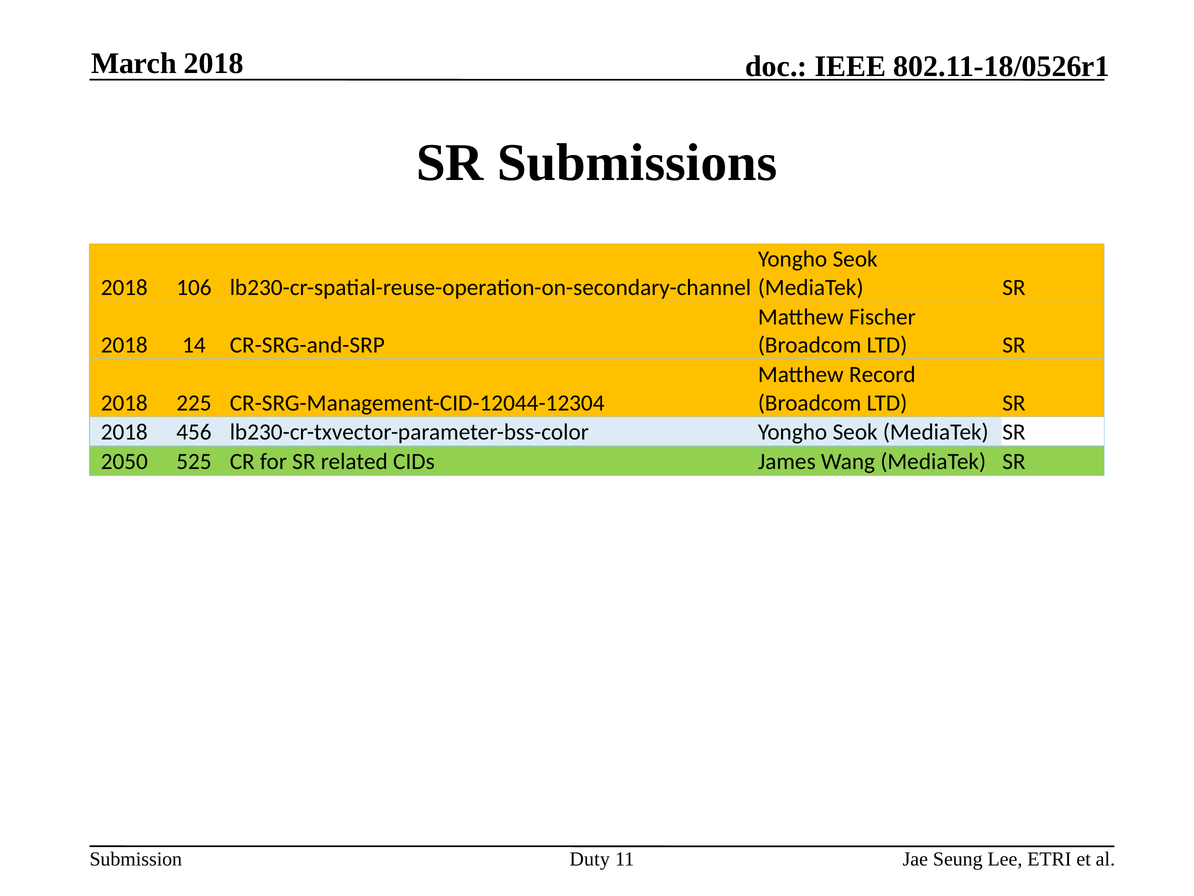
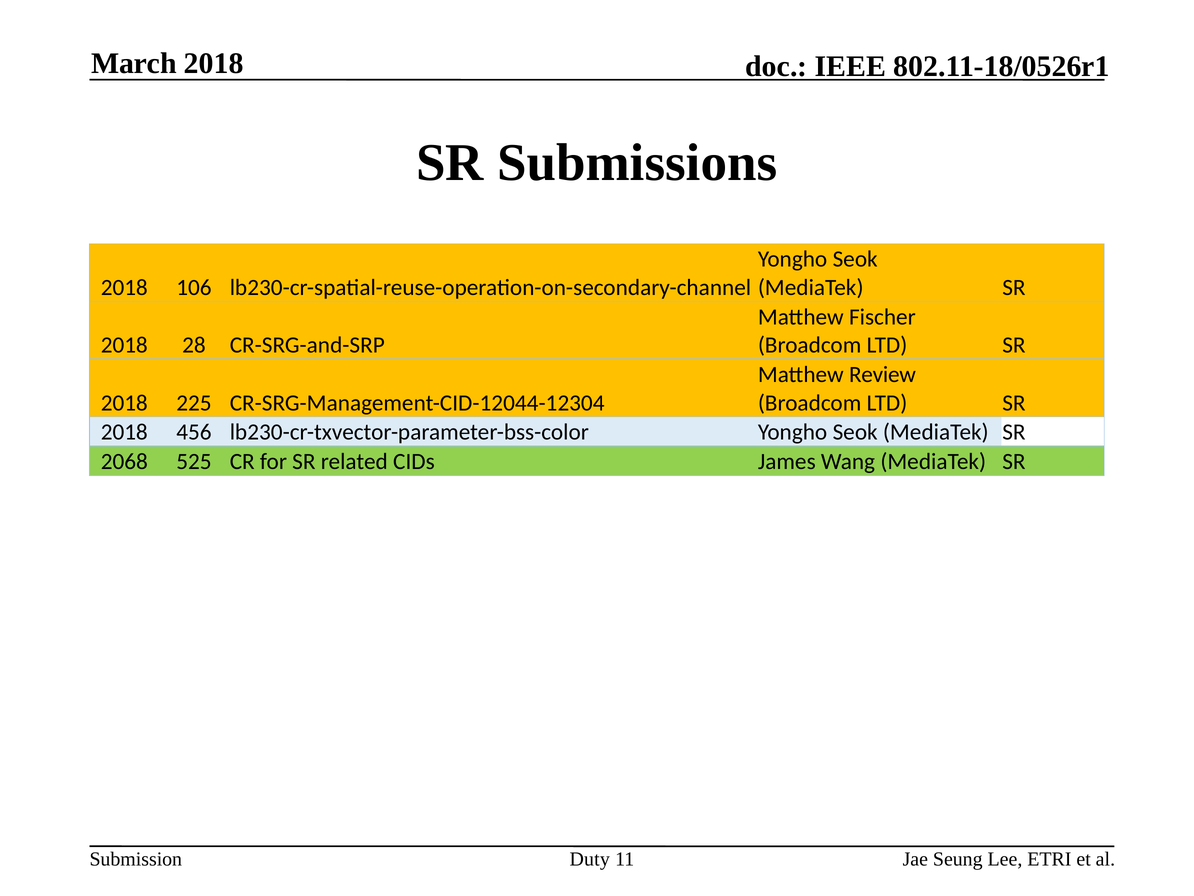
14: 14 -> 28
Record: Record -> Review
2050: 2050 -> 2068
